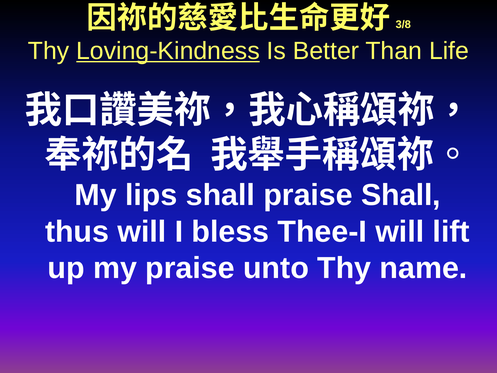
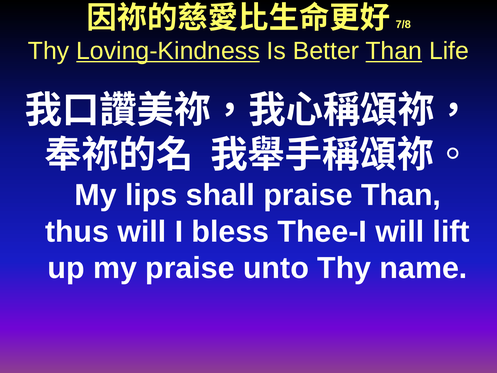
3/8: 3/8 -> 7/8
Than at (394, 51) underline: none -> present
praise Shall: Shall -> Than
